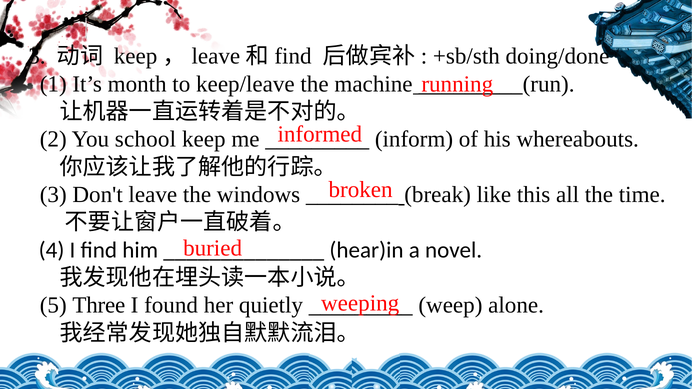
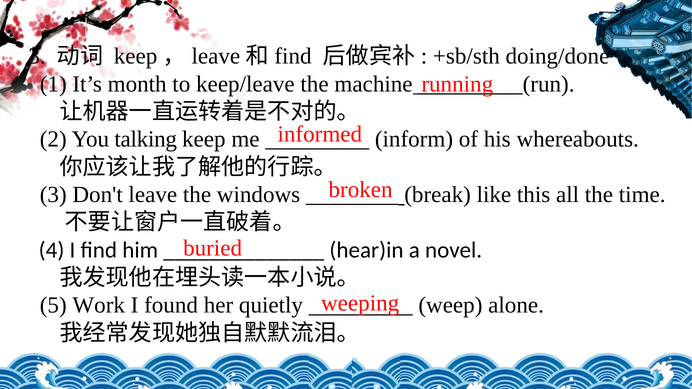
school: school -> talking
Three: Three -> Work
